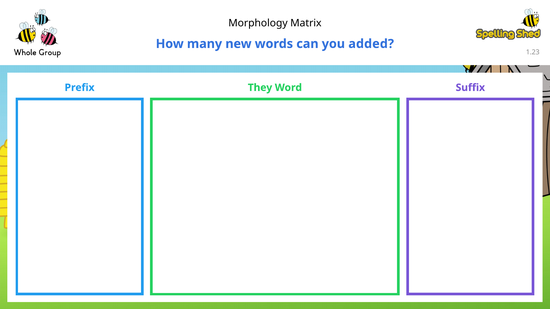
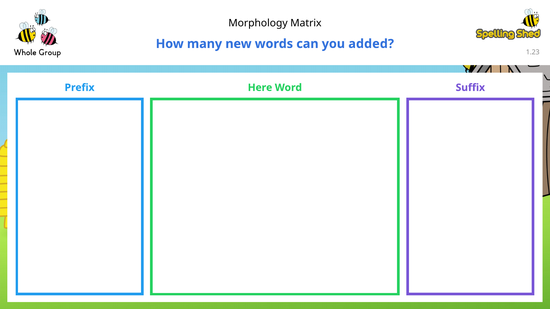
They: They -> Here
